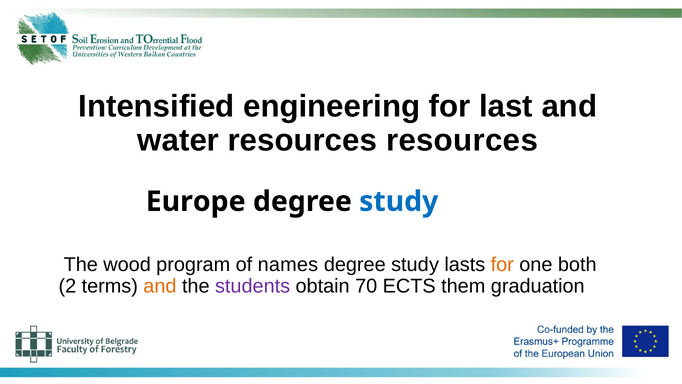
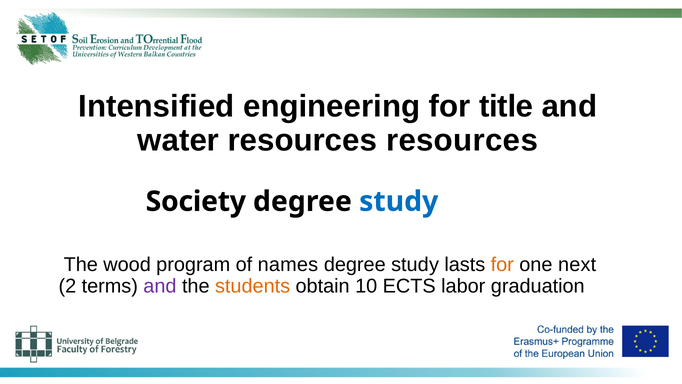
last: last -> title
Europe: Europe -> Society
both: both -> next
and at (160, 286) colour: orange -> purple
students colour: purple -> orange
70: 70 -> 10
them: them -> labor
